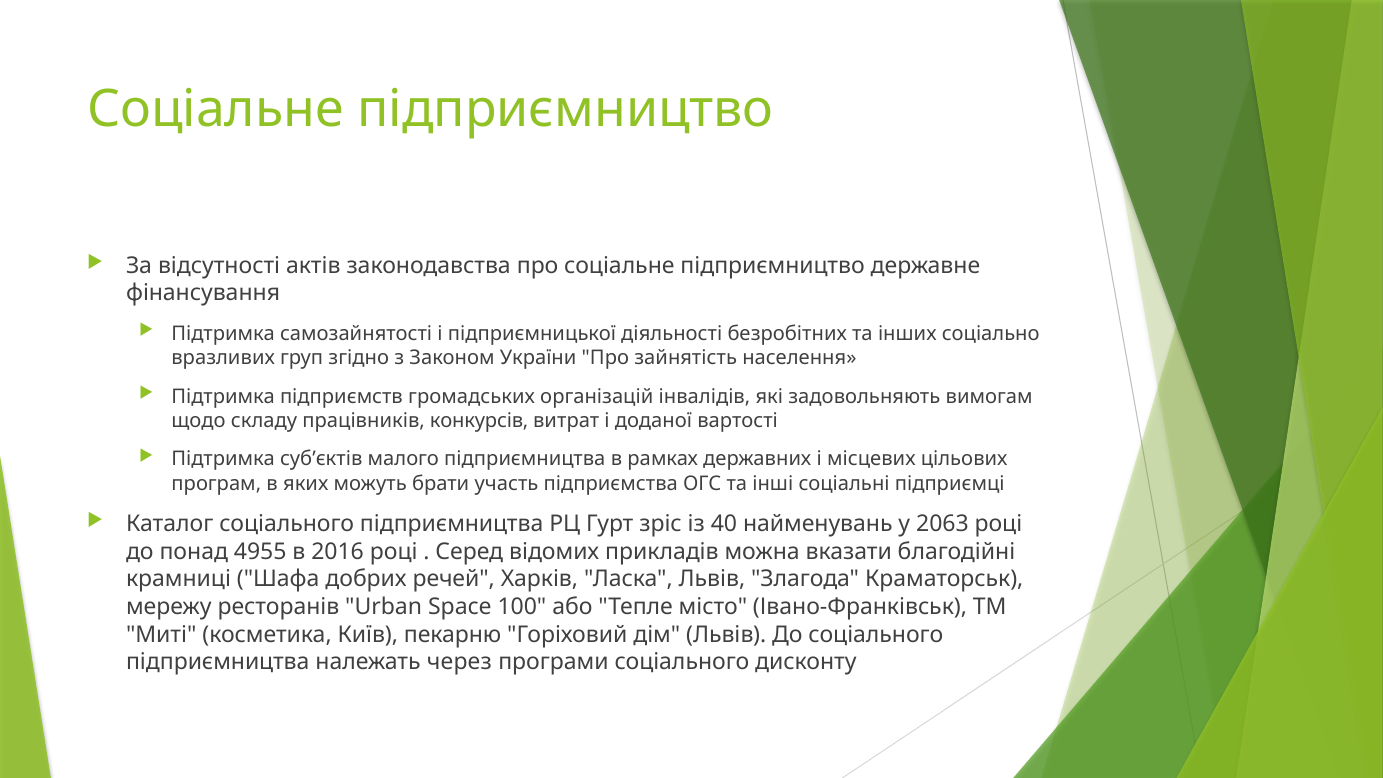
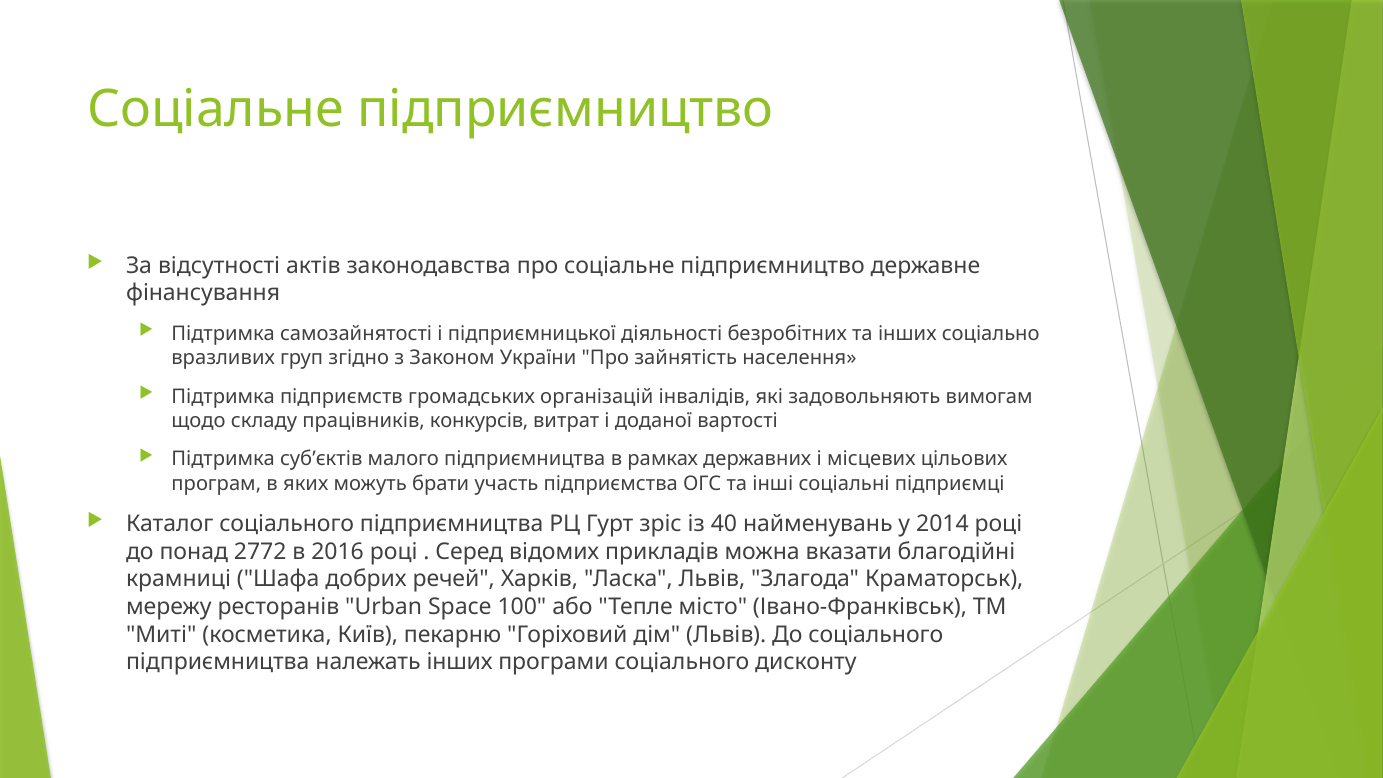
2063: 2063 -> 2014
4955: 4955 -> 2772
належать через: через -> інших
